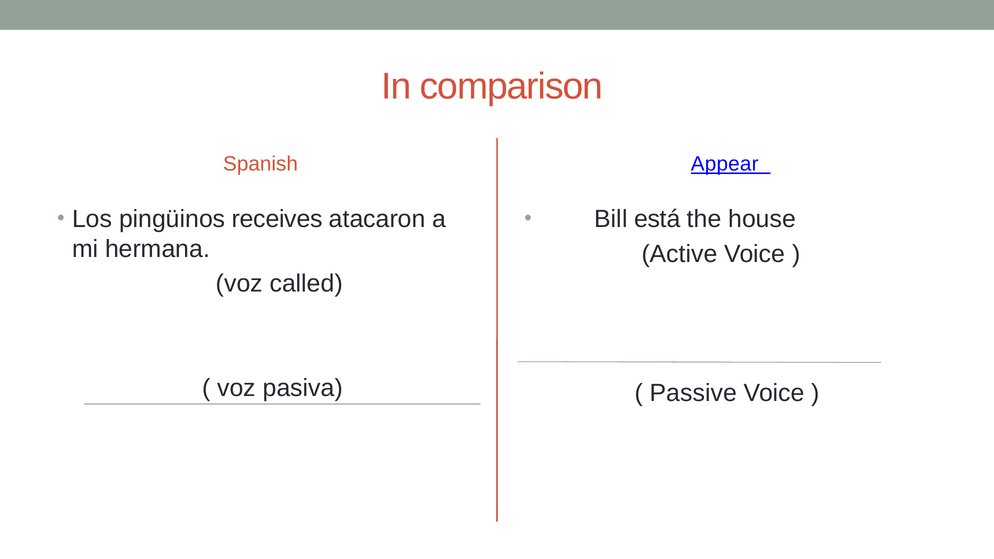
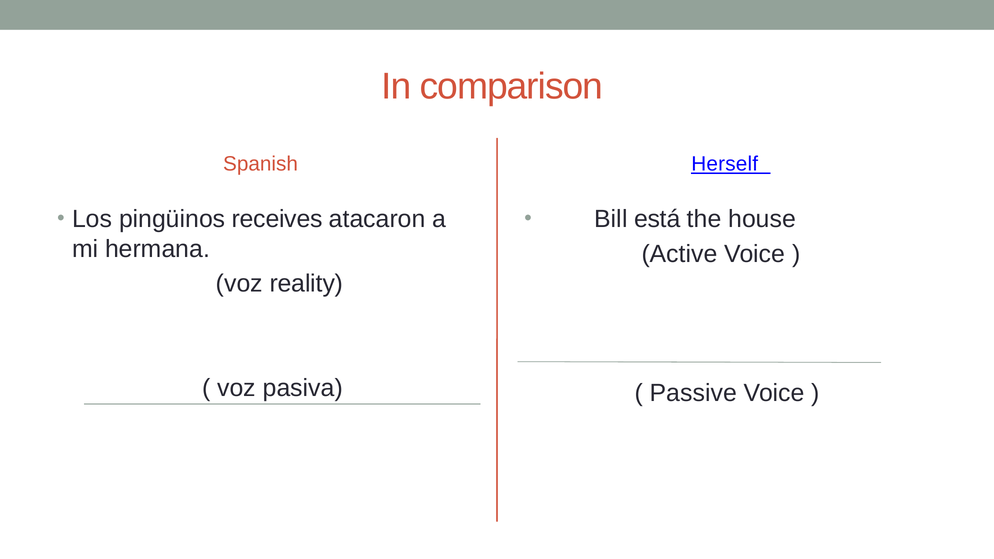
Appear: Appear -> Herself
called: called -> reality
